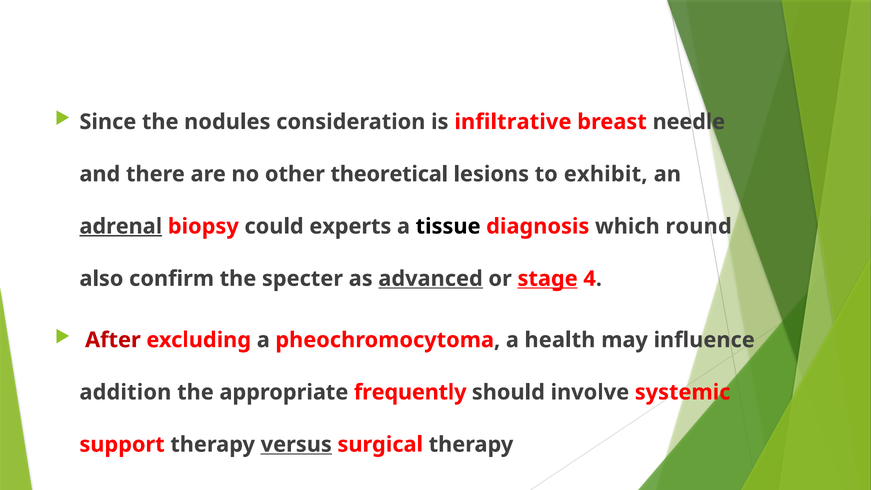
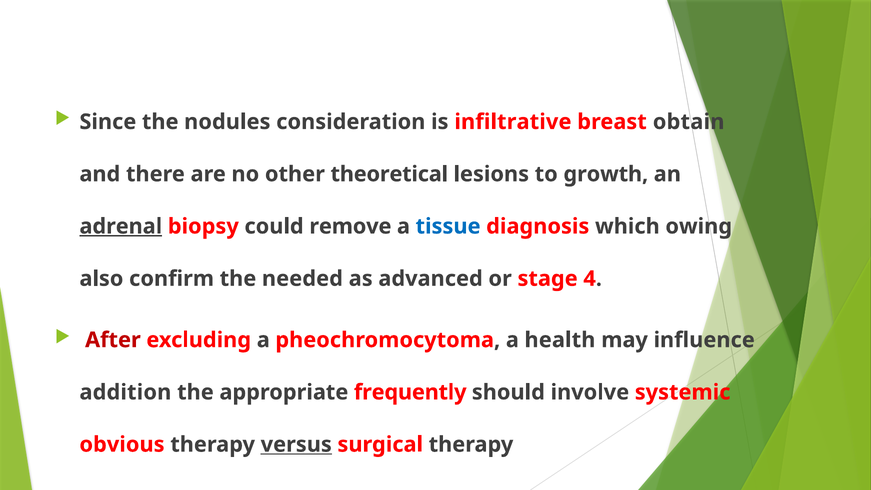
needle: needle -> obtain
exhibit: exhibit -> growth
experts: experts -> remove
tissue colour: black -> blue
round: round -> owing
specter: specter -> needed
advanced underline: present -> none
stage underline: present -> none
support: support -> obvious
